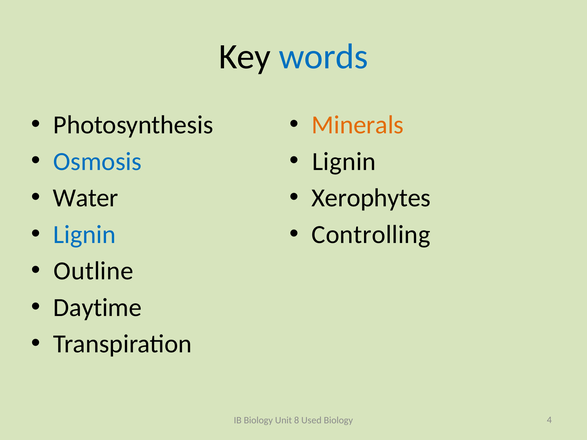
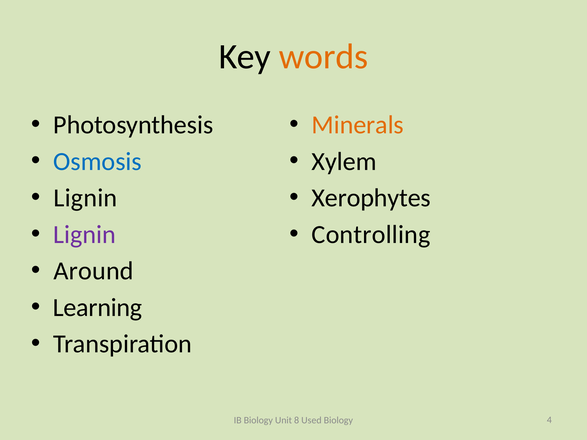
words colour: blue -> orange
Lignin at (344, 162): Lignin -> Xylem
Water at (86, 198): Water -> Lignin
Lignin at (85, 235) colour: blue -> purple
Outline: Outline -> Around
Daytime: Daytime -> Learning
